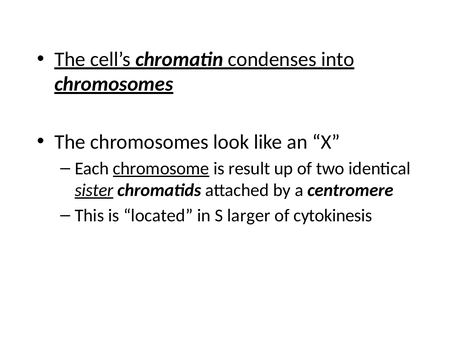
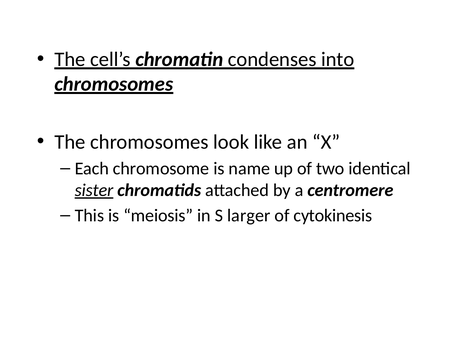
chromosome underline: present -> none
result: result -> name
located: located -> meiosis
